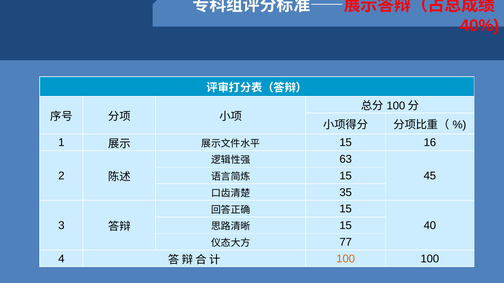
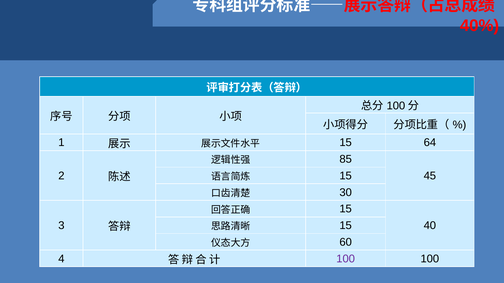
16: 16 -> 64
63: 63 -> 85
35: 35 -> 30
77: 77 -> 60
100 at (346, 259) colour: orange -> purple
